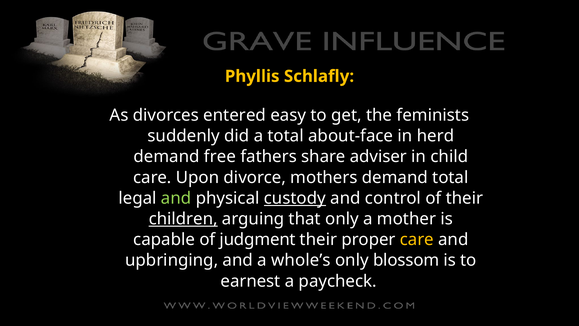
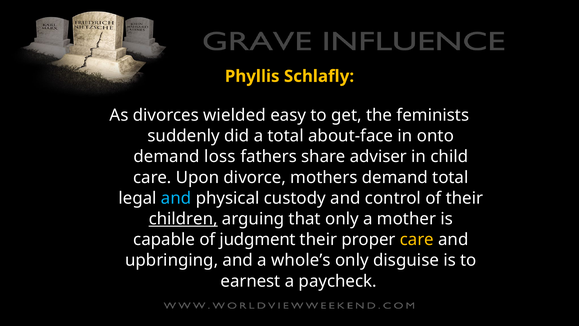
entered: entered -> wielded
herd: herd -> onto
free: free -> loss
and at (176, 198) colour: light green -> light blue
custody underline: present -> none
blossom: blossom -> disguise
